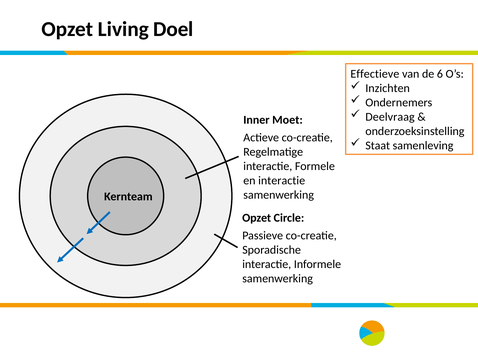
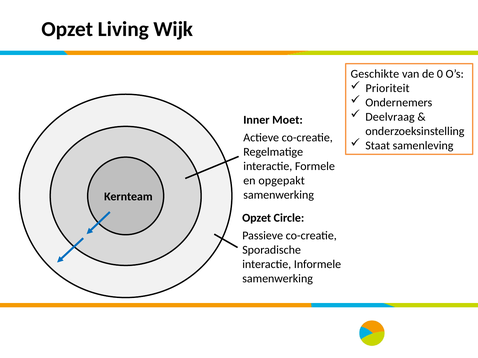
Doel: Doel -> Wijk
Effectieve: Effectieve -> Geschikte
6: 6 -> 0
Inzichten: Inzichten -> Prioriteit
en interactie: interactie -> opgepakt
